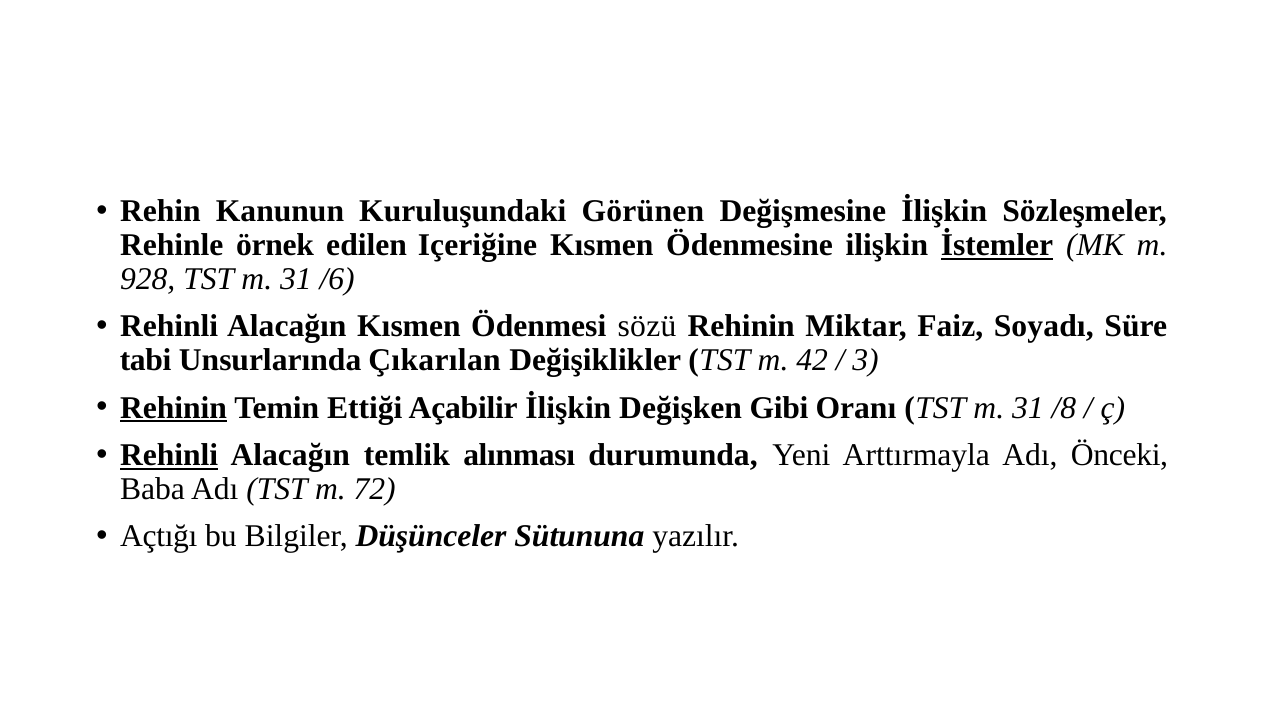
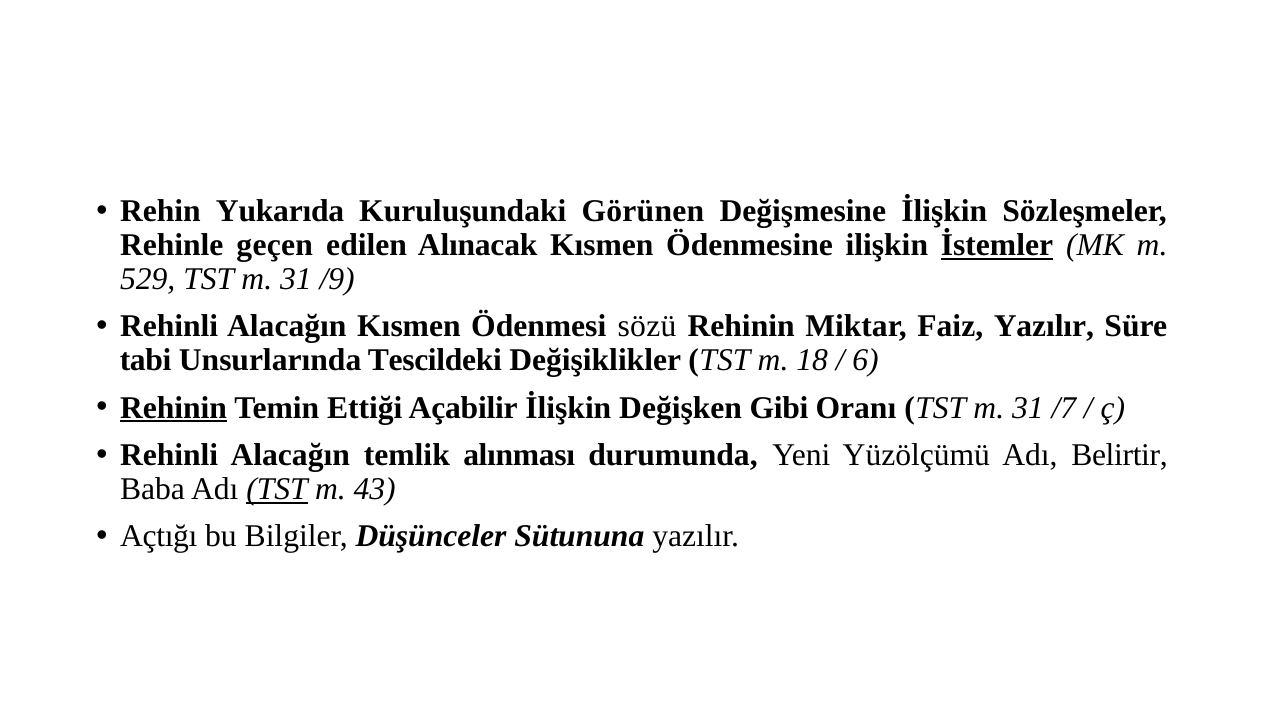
Kanunun: Kanunun -> Yukarıda
örnek: örnek -> geçen
Içeriğine: Içeriğine -> Alınacak
928: 928 -> 529
/6: /6 -> /9
Faiz Soyadı: Soyadı -> Yazılır
Çıkarılan: Çıkarılan -> Tescildeki
42: 42 -> 18
3: 3 -> 6
/8: /8 -> /7
Rehinli at (169, 455) underline: present -> none
Arttırmayla: Arttırmayla -> Yüzölçümü
Önceki: Önceki -> Belirtir
TST at (277, 489) underline: none -> present
72: 72 -> 43
